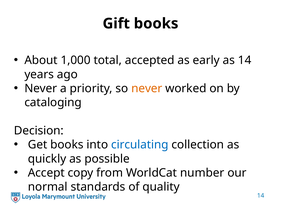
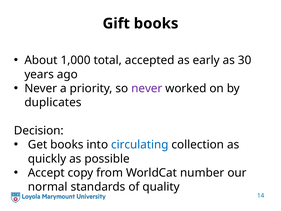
as 14: 14 -> 30
never at (147, 88) colour: orange -> purple
cataloging: cataloging -> duplicates
